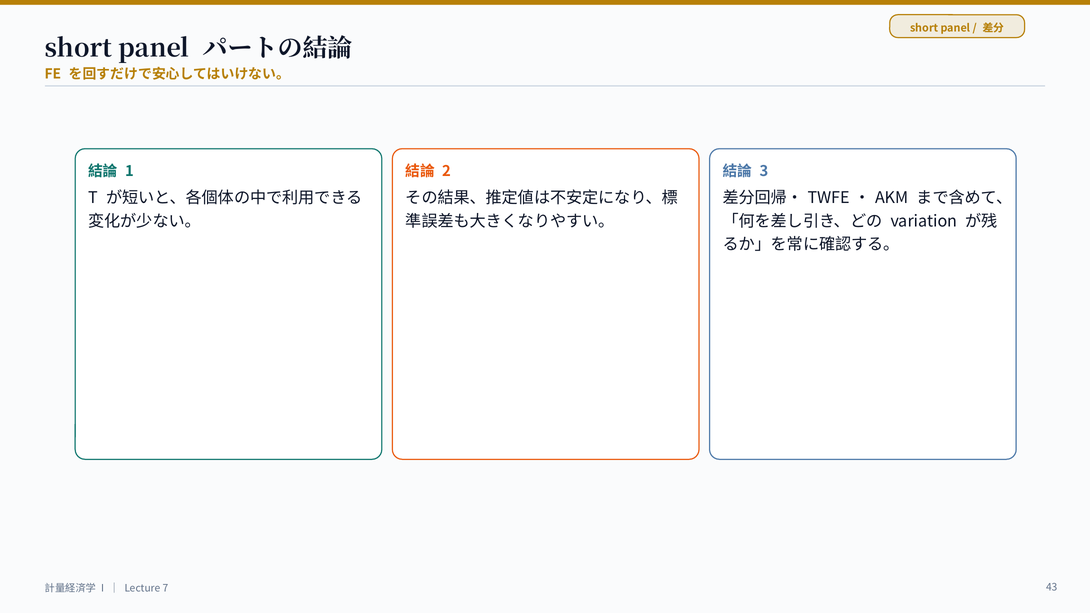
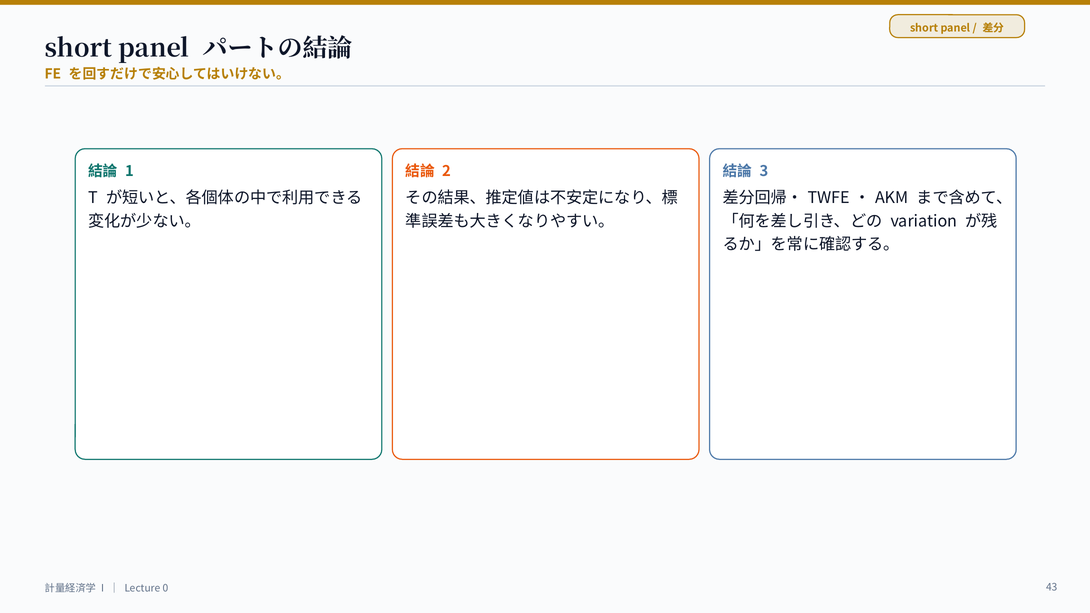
7: 7 -> 0
